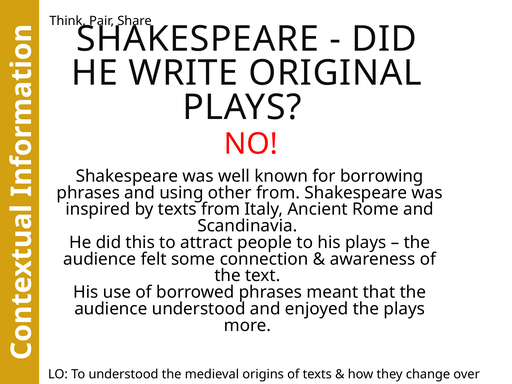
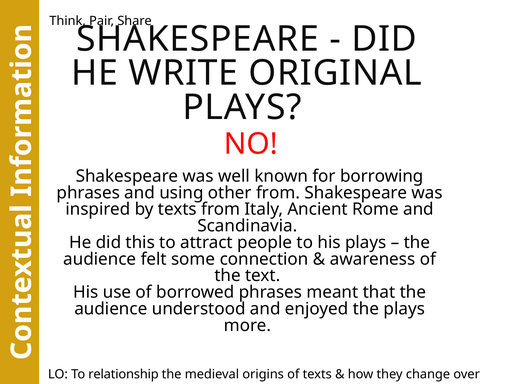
To understood: understood -> relationship
